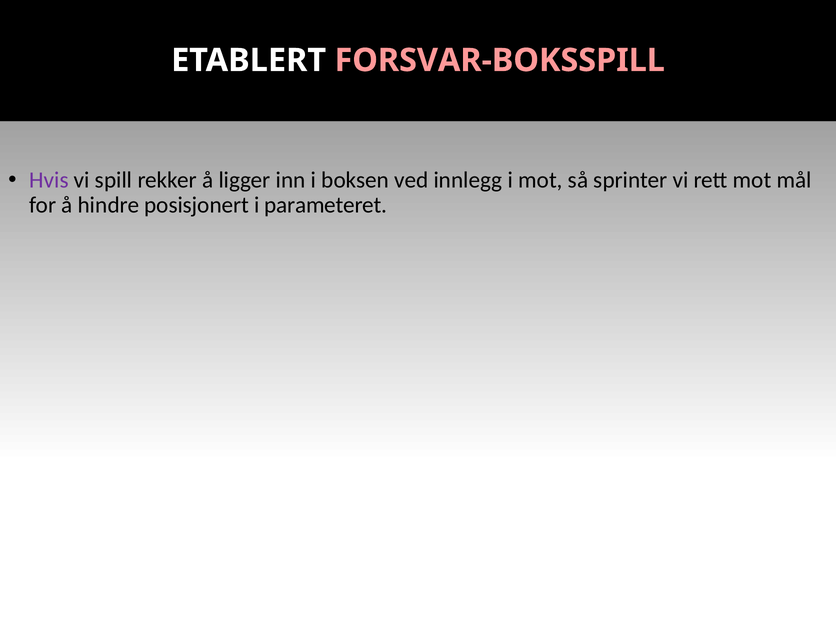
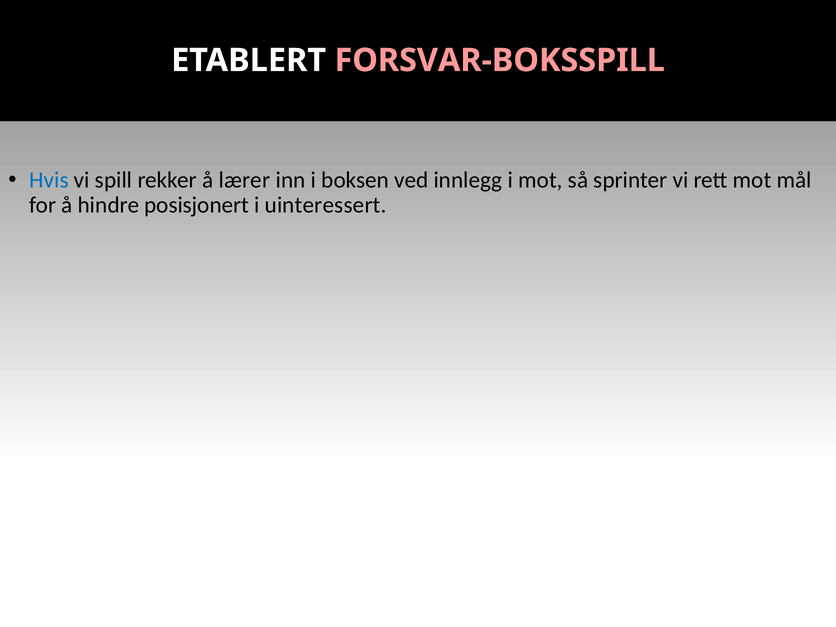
Hvis colour: purple -> blue
ligger: ligger -> lærer
parameteret: parameteret -> uinteressert
